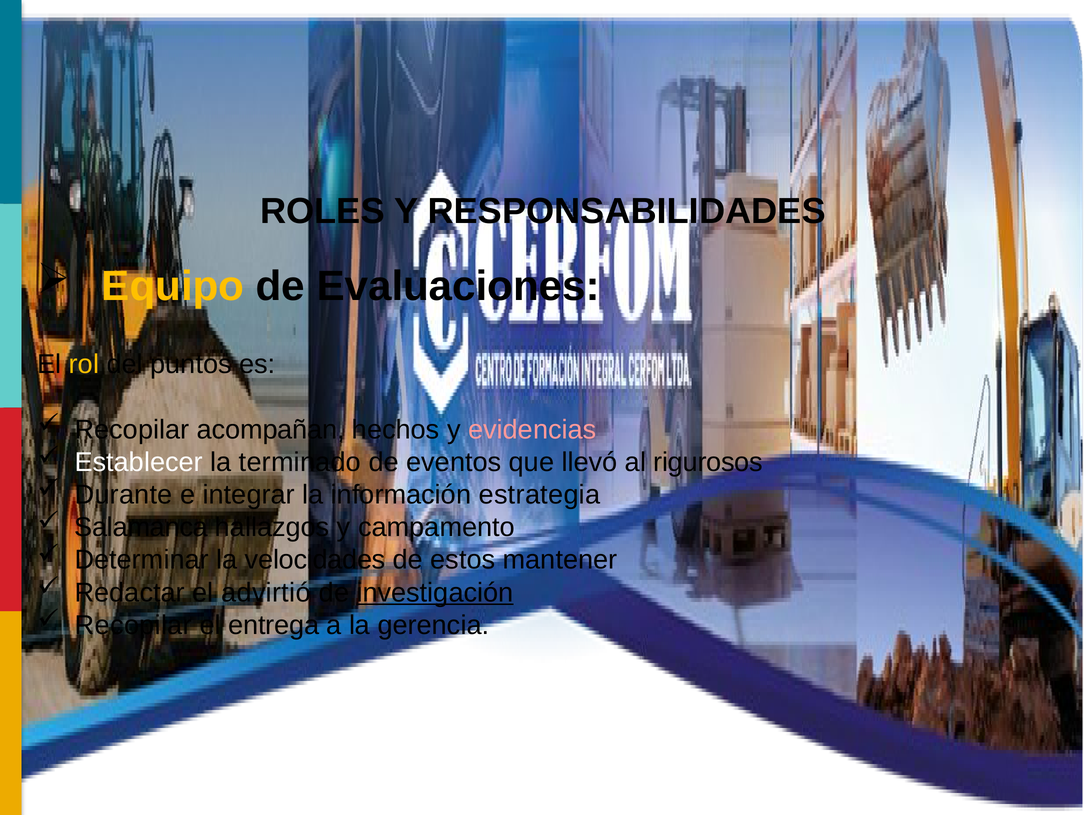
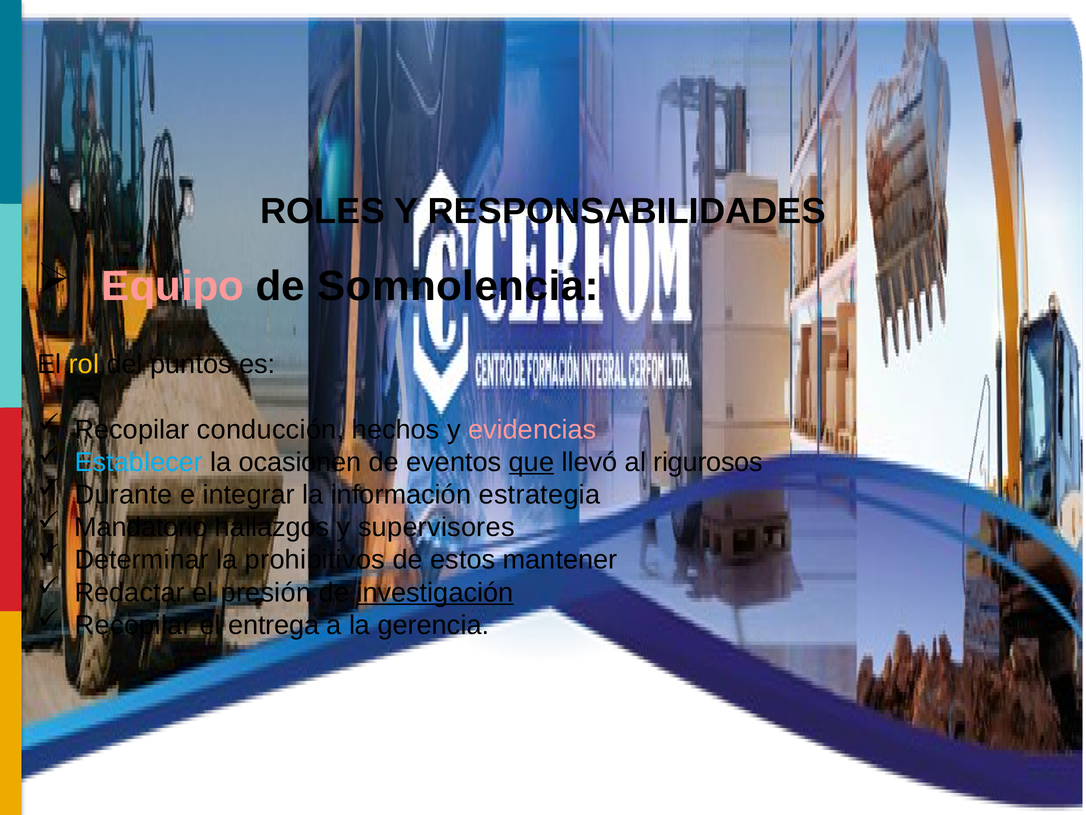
Equipo colour: yellow -> pink
Evaluaciones: Evaluaciones -> Somnolencia
acompañan: acompañan -> conducción
Establecer colour: white -> light blue
terminado: terminado -> ocasionen
que underline: none -> present
Salamanca: Salamanca -> Mandatorio
campamento: campamento -> supervisores
velocidades: velocidades -> prohibitivos
advirtió: advirtió -> presión
